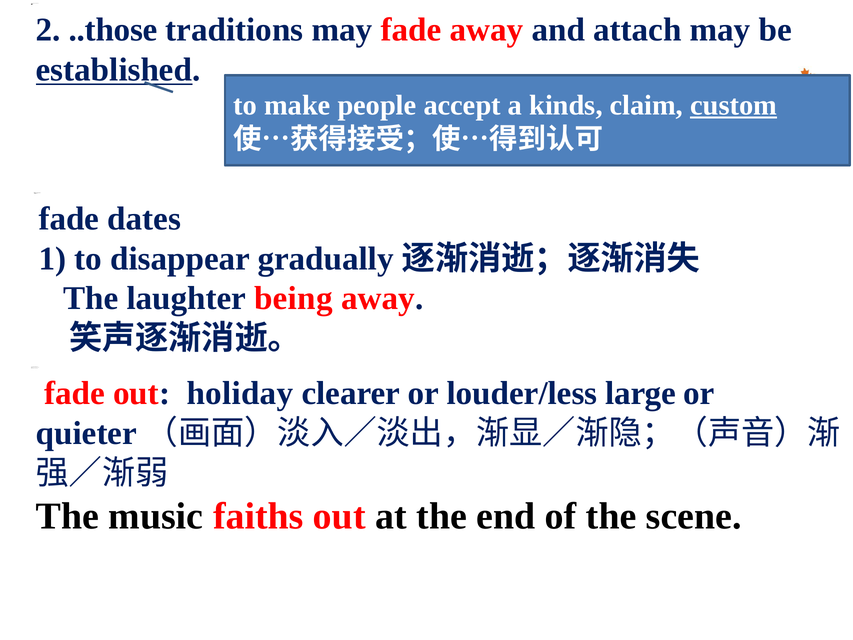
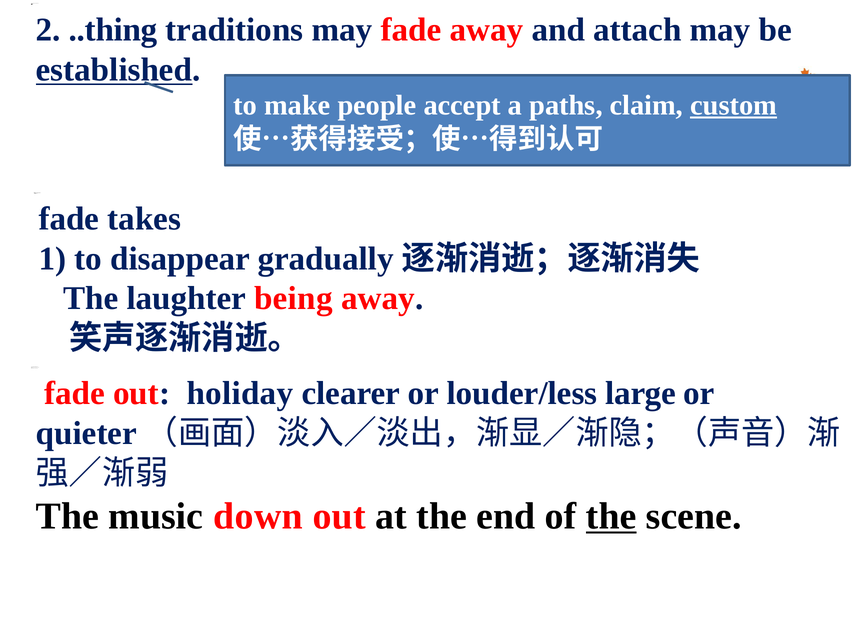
..those: ..those -> ..thing
kinds: kinds -> paths
dates: dates -> takes
faiths: faiths -> down
the at (611, 516) underline: none -> present
